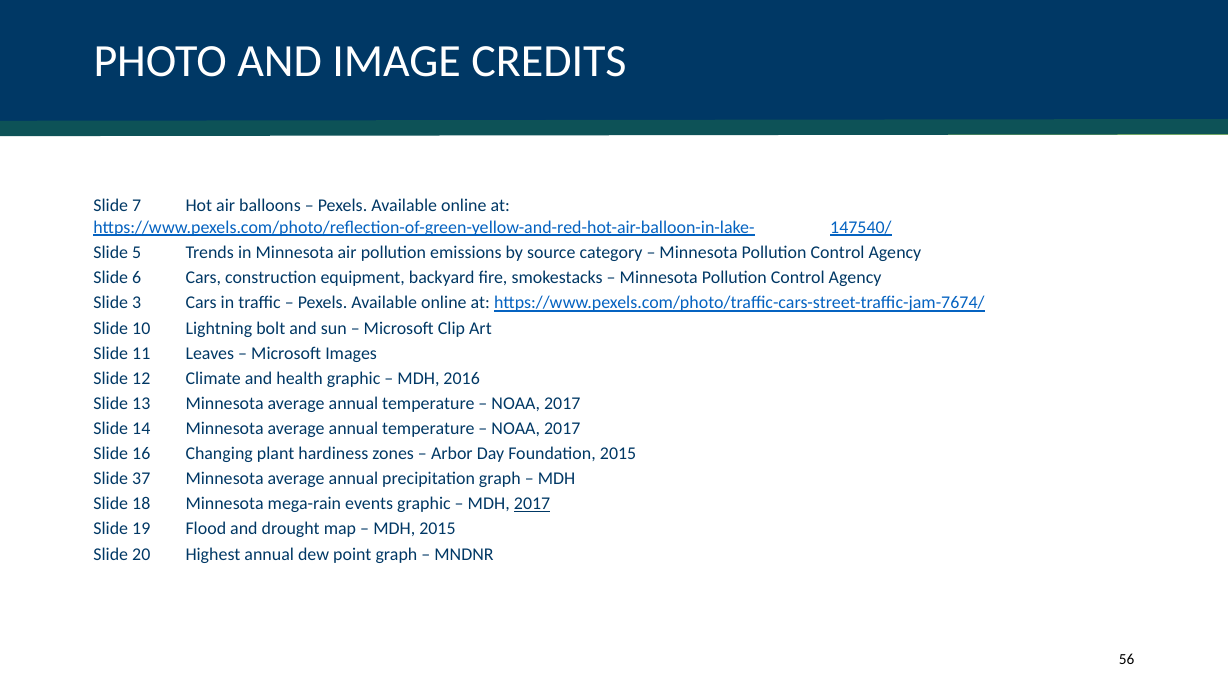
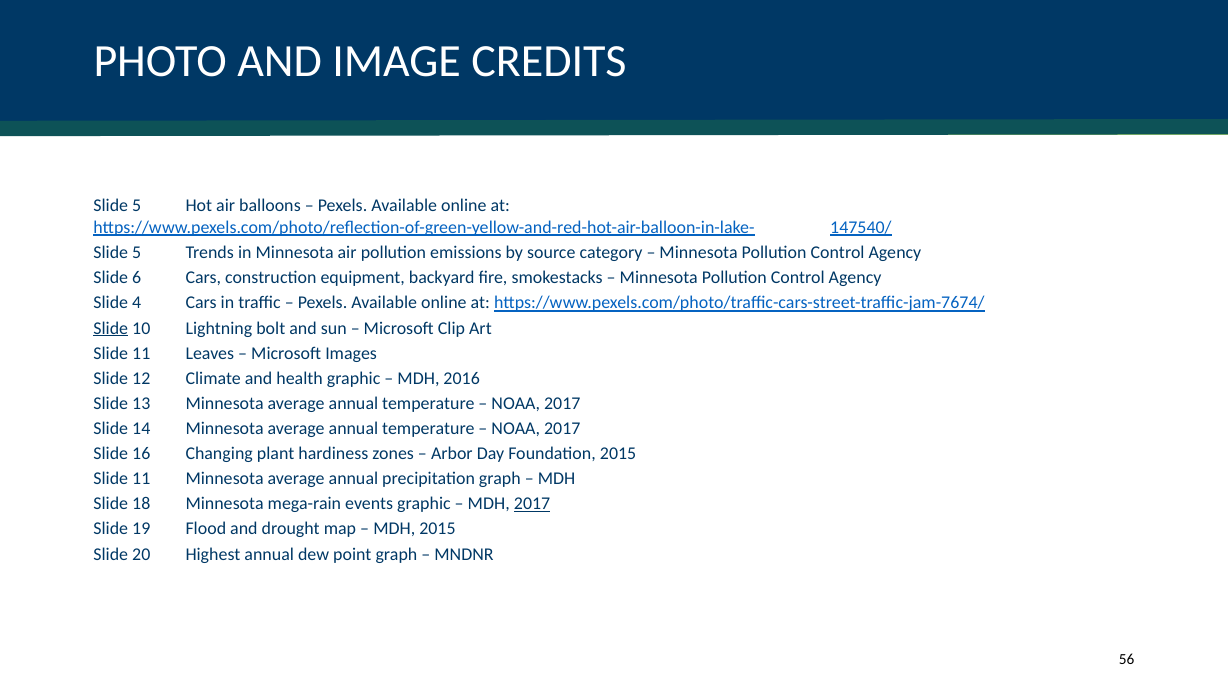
7 at (137, 206): 7 -> 5
3: 3 -> 4
Slide at (111, 328) underline: none -> present
37 at (141, 479): 37 -> 11
